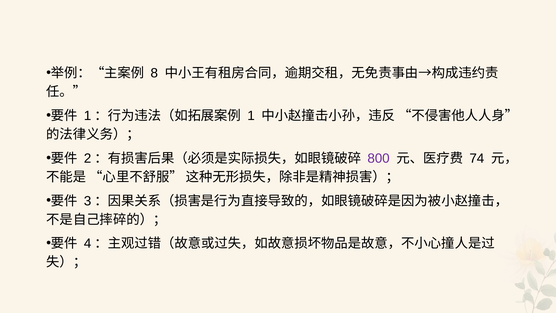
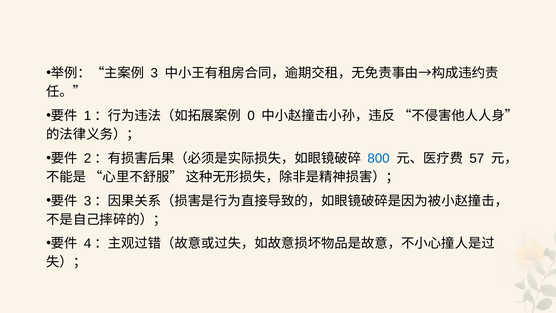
8: 8 -> 3
1: 1 -> 0
800 colour: purple -> blue
74: 74 -> 57
